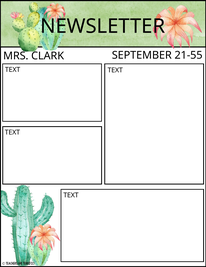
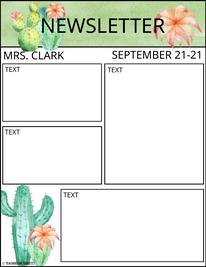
21-55: 21-55 -> 21-21
